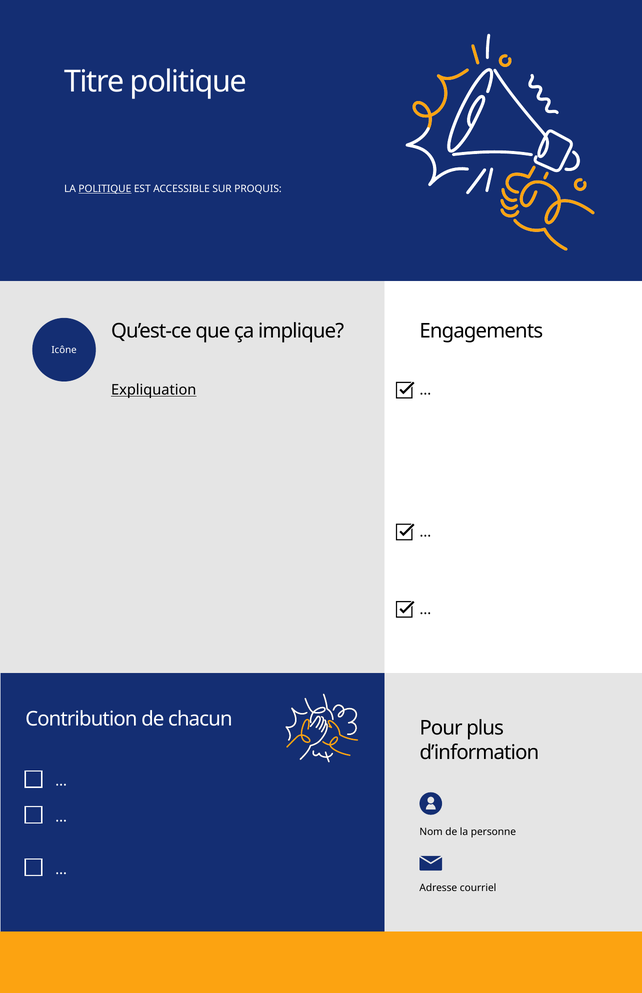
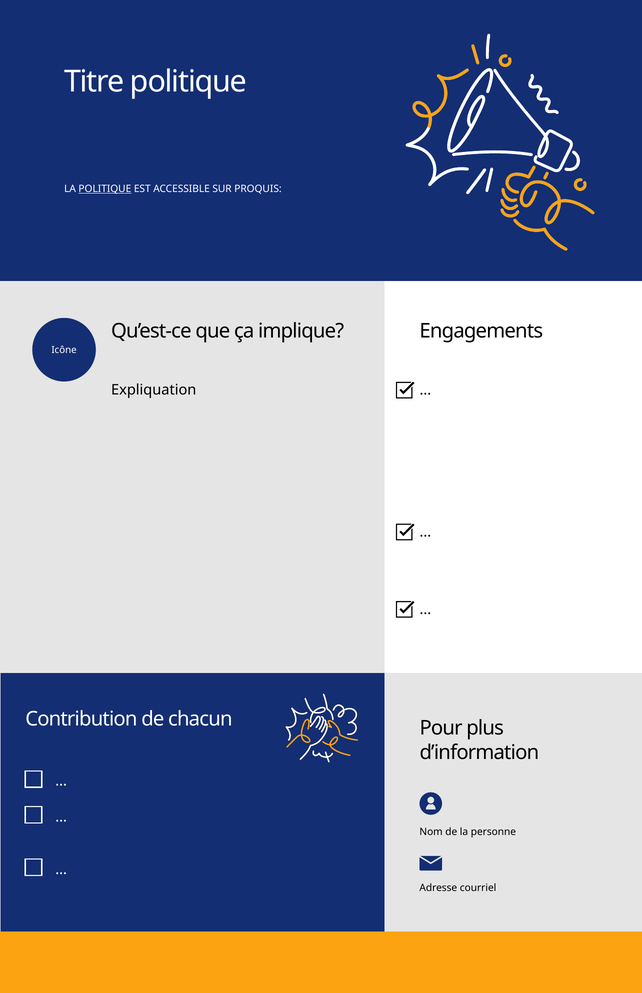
Expliquation underline: present -> none
